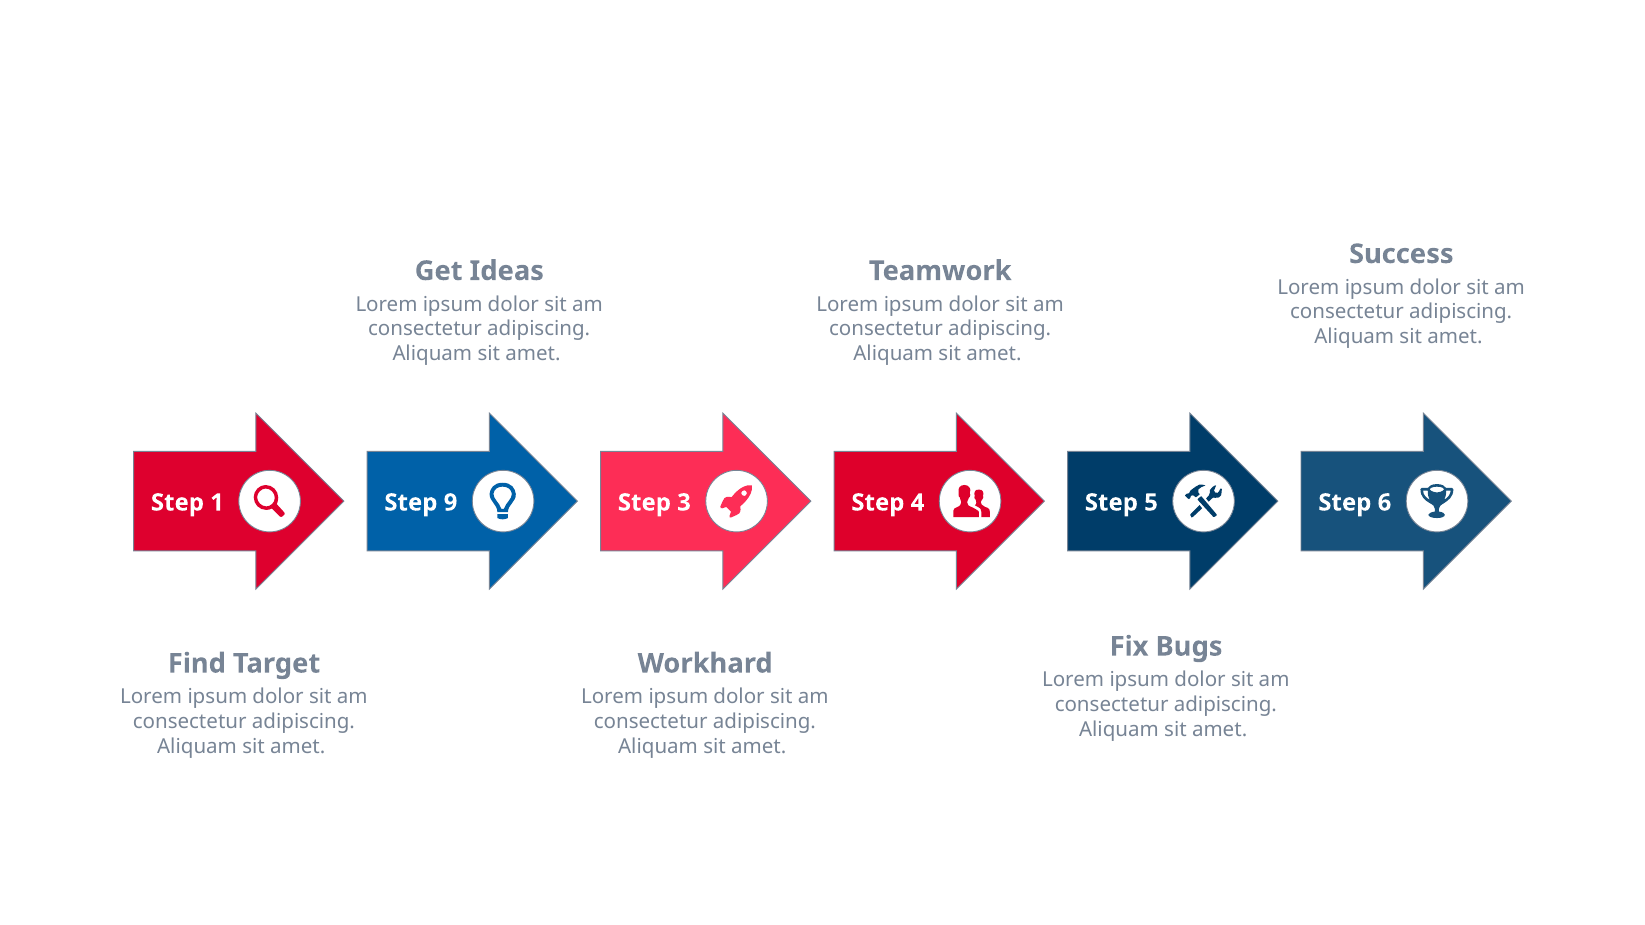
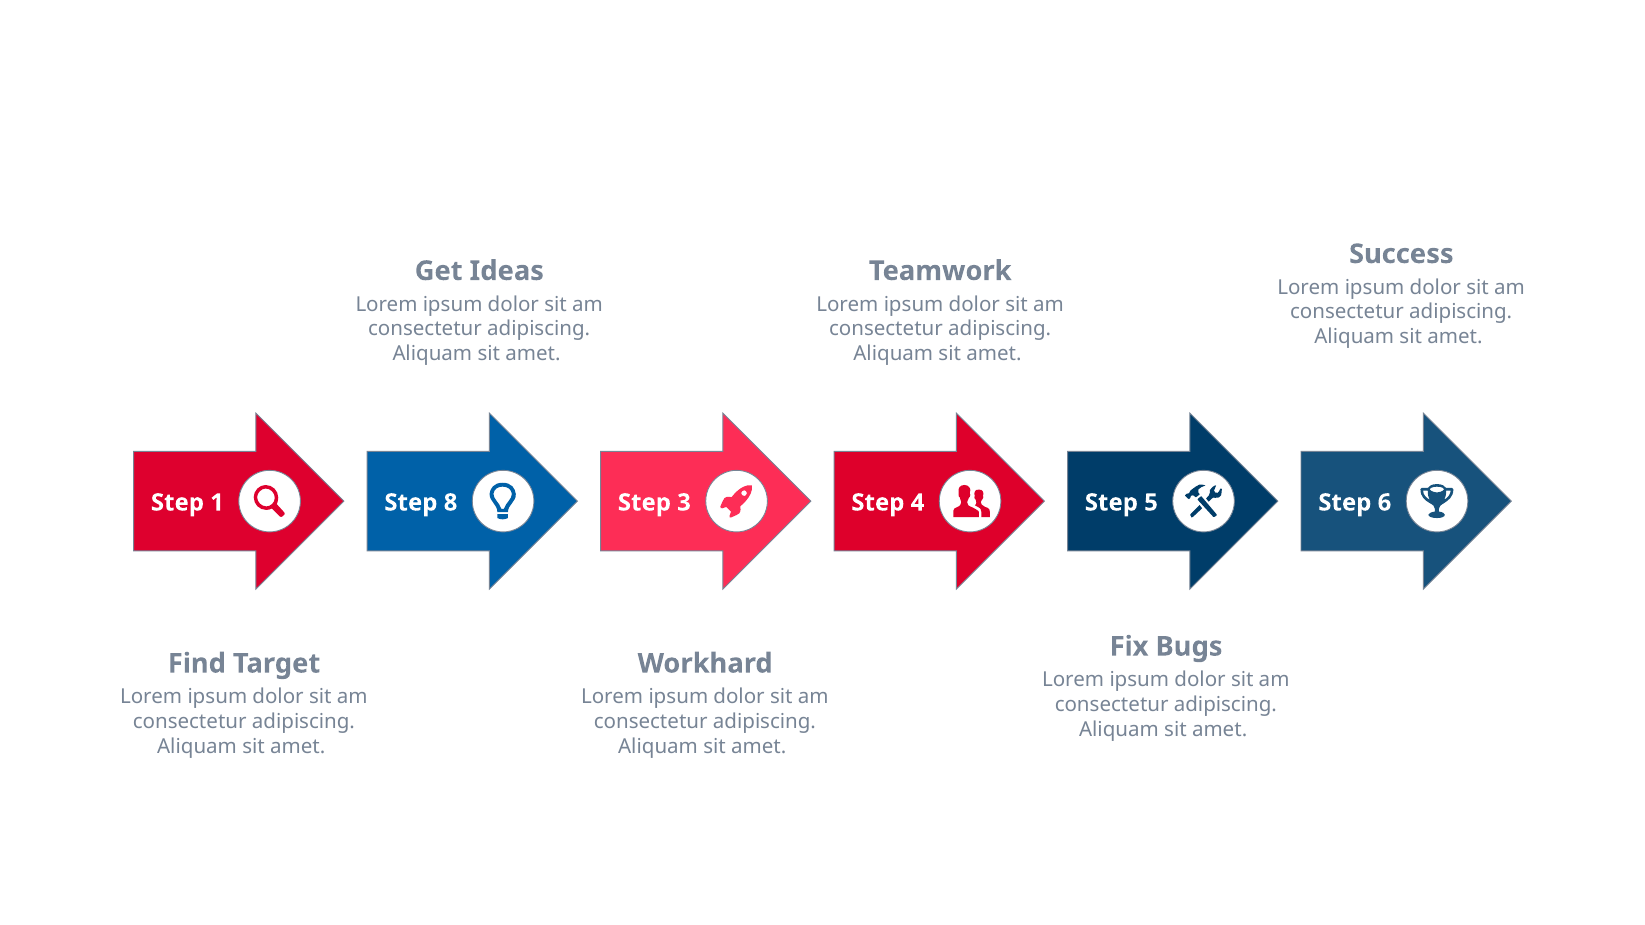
9: 9 -> 8
